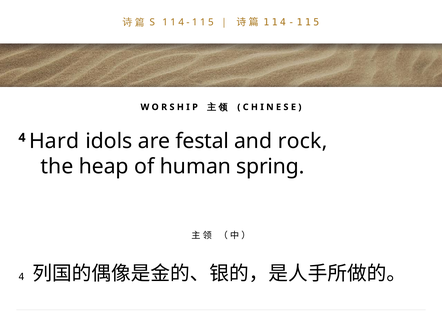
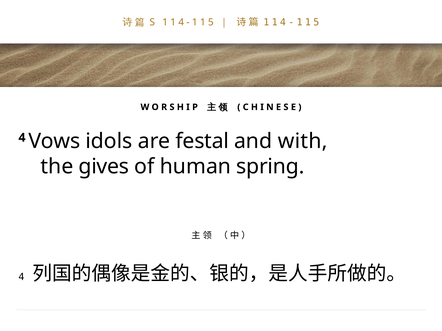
Hard: Hard -> Vows
rock: rock -> with
heap: heap -> gives
